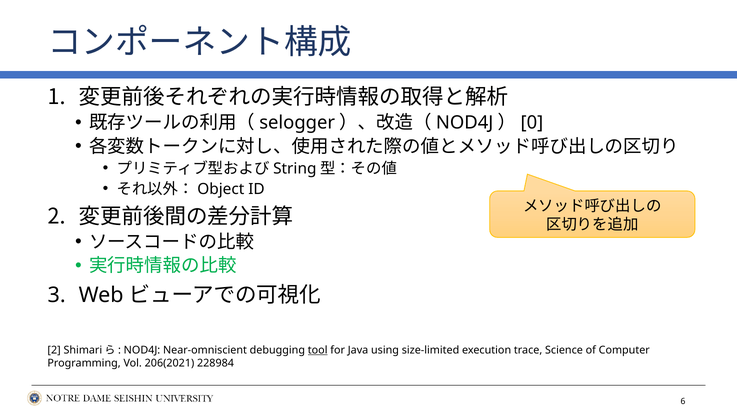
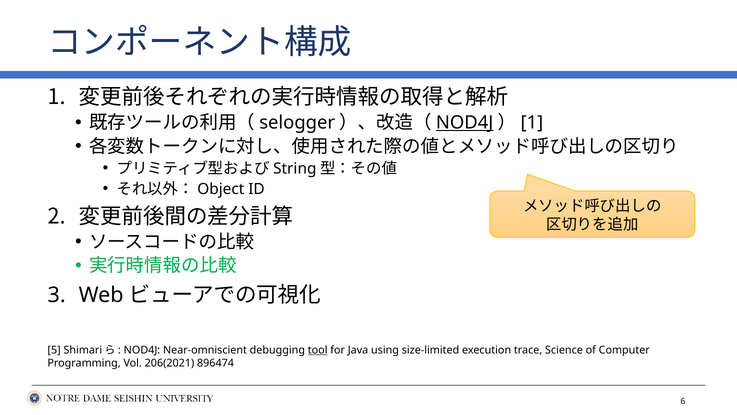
NOD4J at (465, 123) underline: none -> present
0 at (532, 123): 0 -> 1
2 at (54, 350): 2 -> 5
228984: 228984 -> 896474
